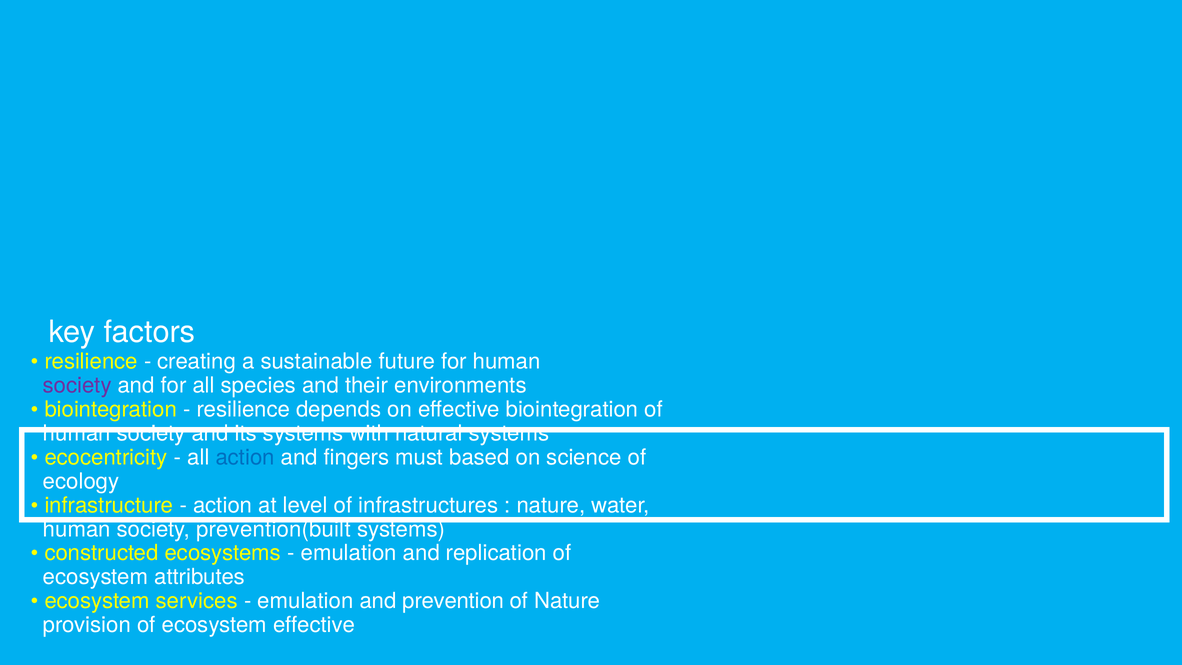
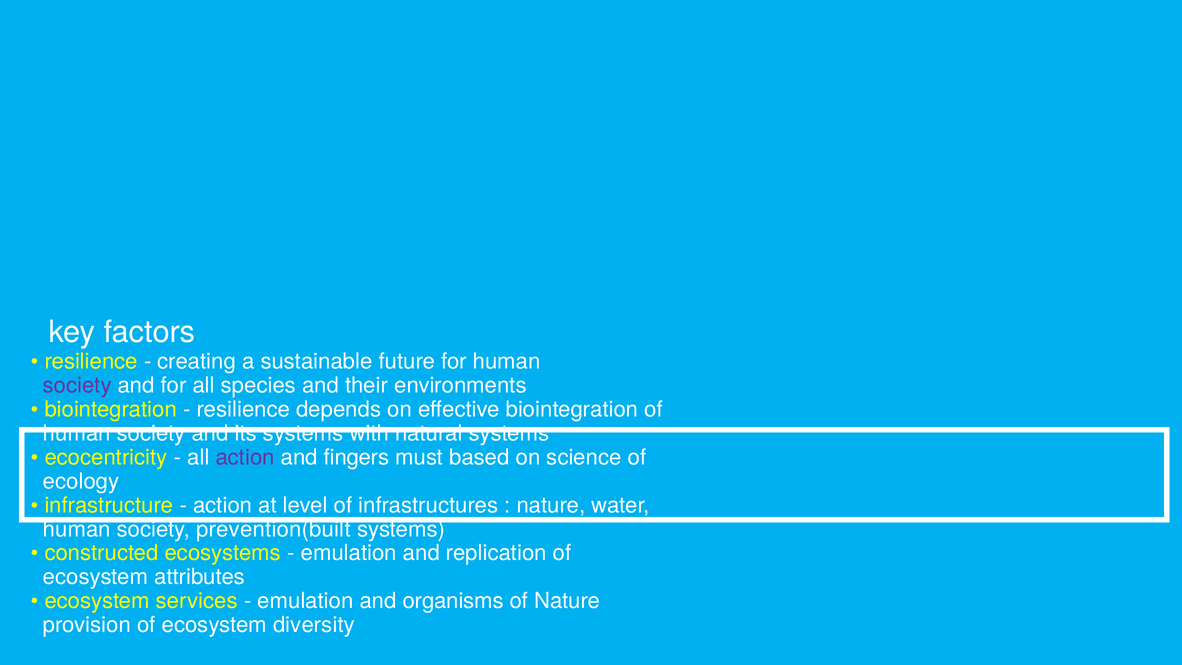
action at (245, 457) colour: blue -> purple
prevention: prevention -> organisms
ecosystem effective: effective -> diversity
